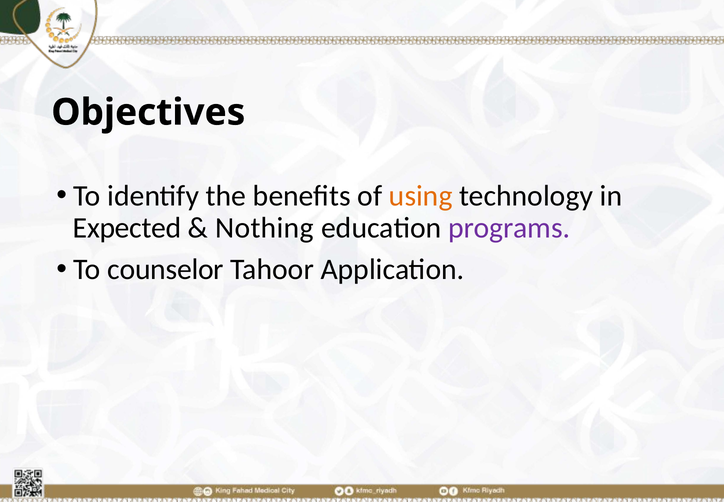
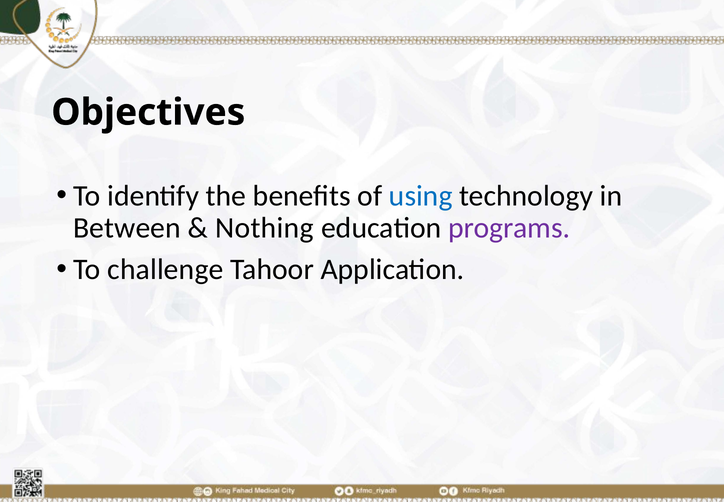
using colour: orange -> blue
Expected: Expected -> Between
counselor: counselor -> challenge
